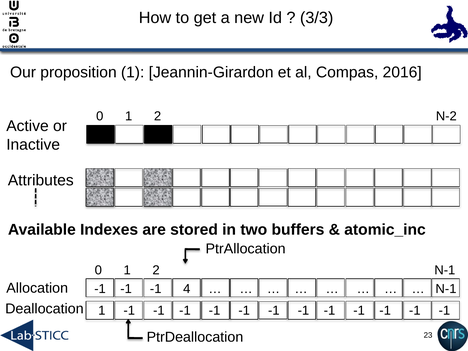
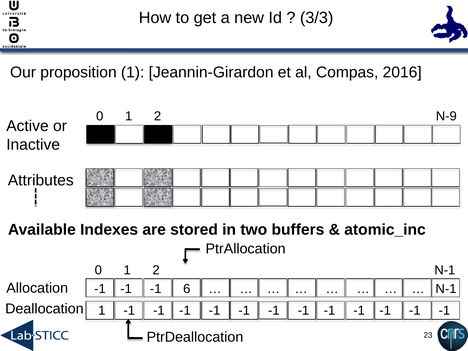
N-2: N-2 -> N-9
4: 4 -> 6
